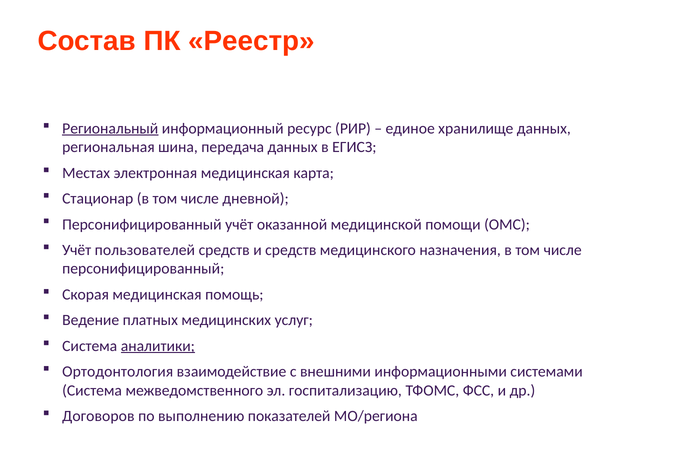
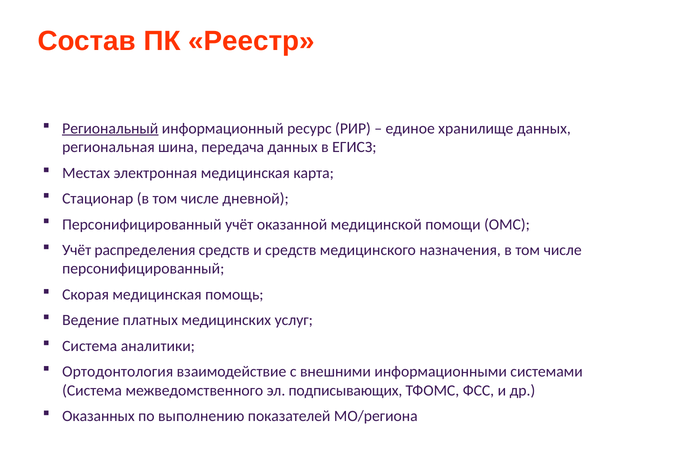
пользователей: пользователей -> распределения
аналитики underline: present -> none
госпитализацию: госпитализацию -> подписывающих
Договоров: Договоров -> Оказанных
